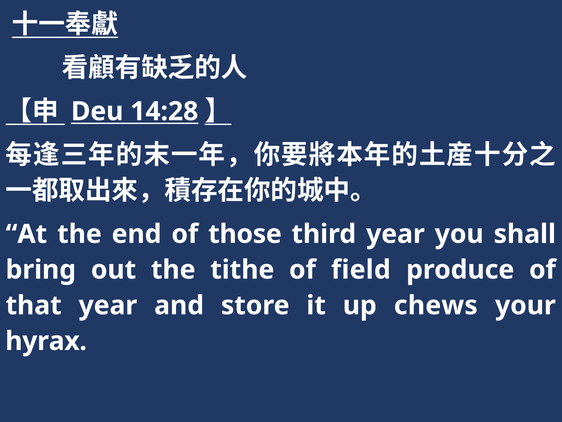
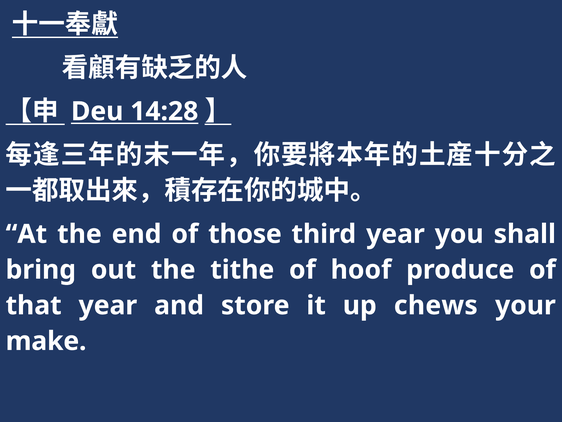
field: field -> hoof
hyrax: hyrax -> make
